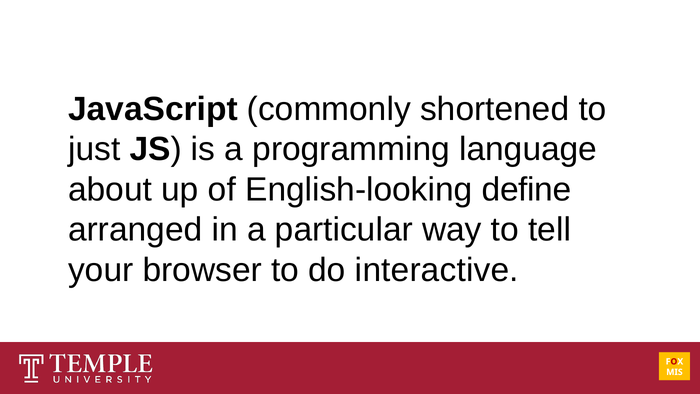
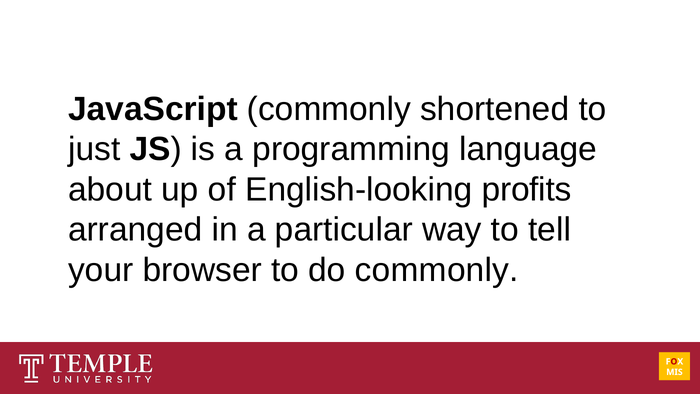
define: define -> profits
do interactive: interactive -> commonly
